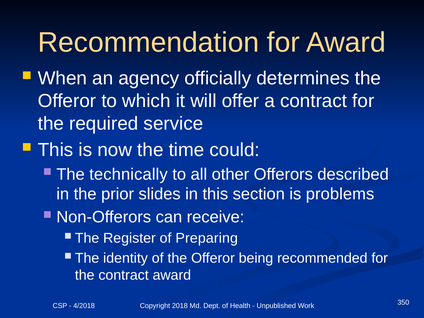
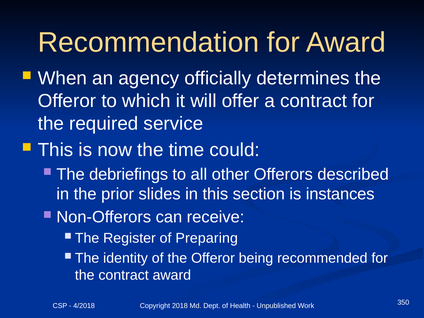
technically: technically -> debriefings
problems: problems -> instances
